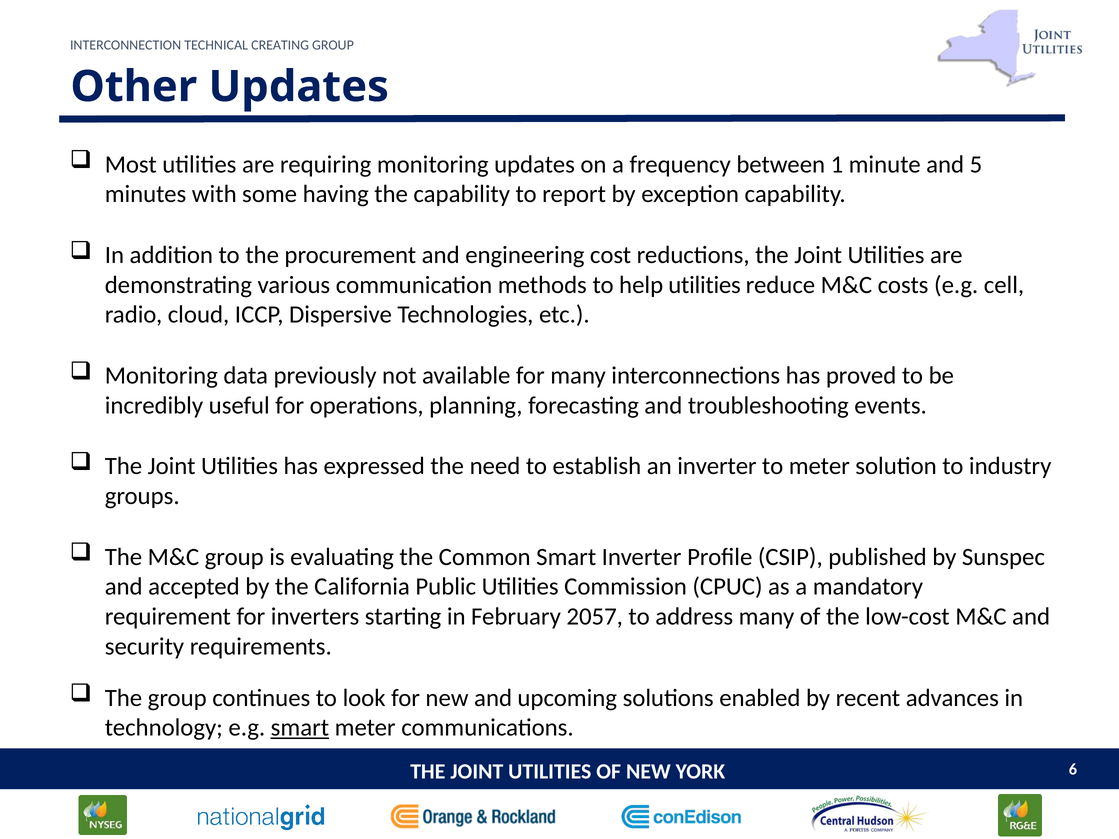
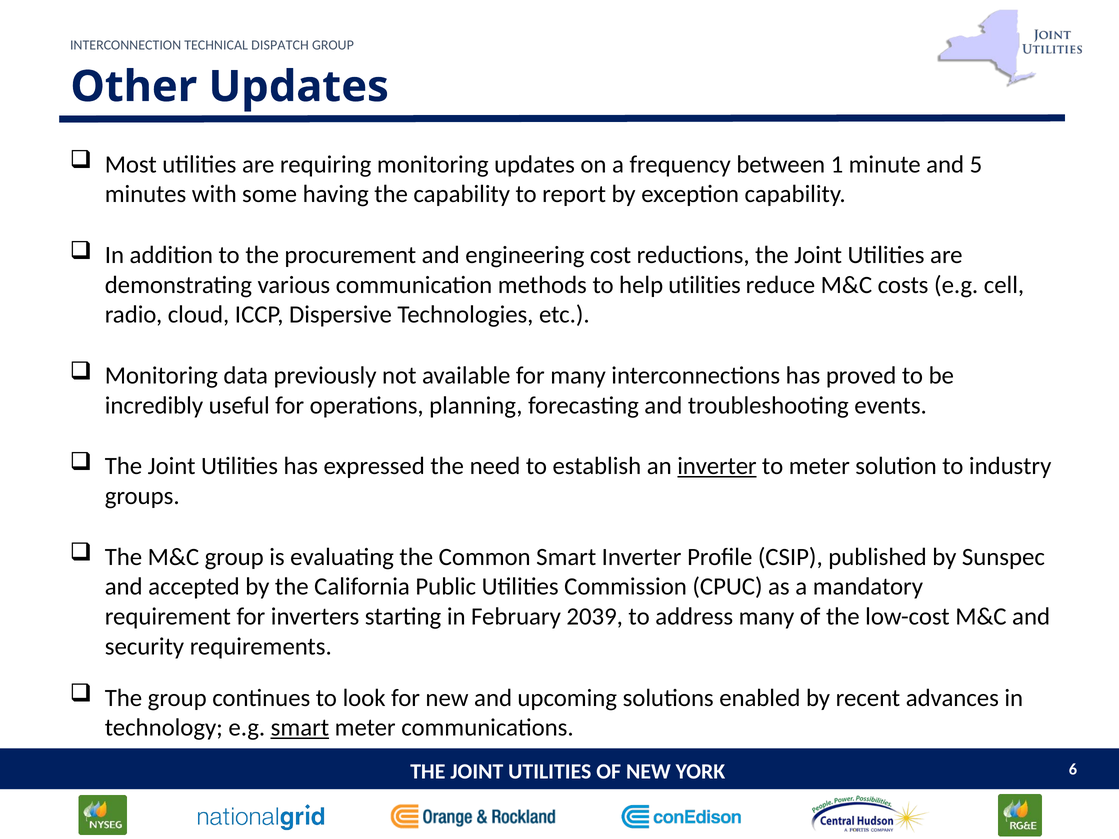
CREATING: CREATING -> DISPATCH
inverter at (717, 466) underline: none -> present
2057: 2057 -> 2039
